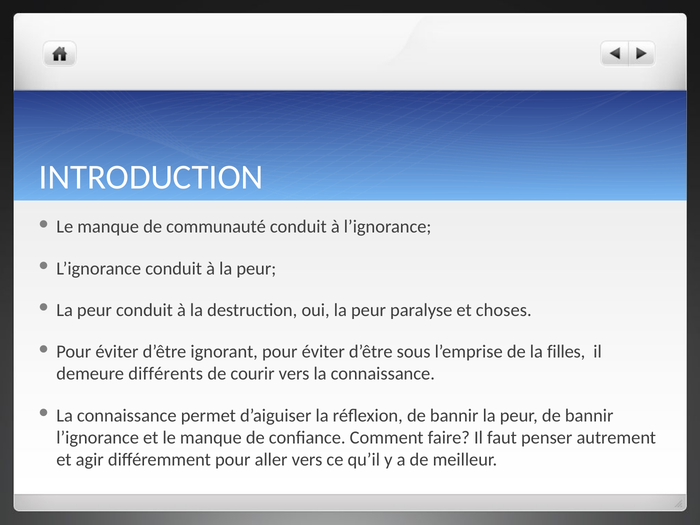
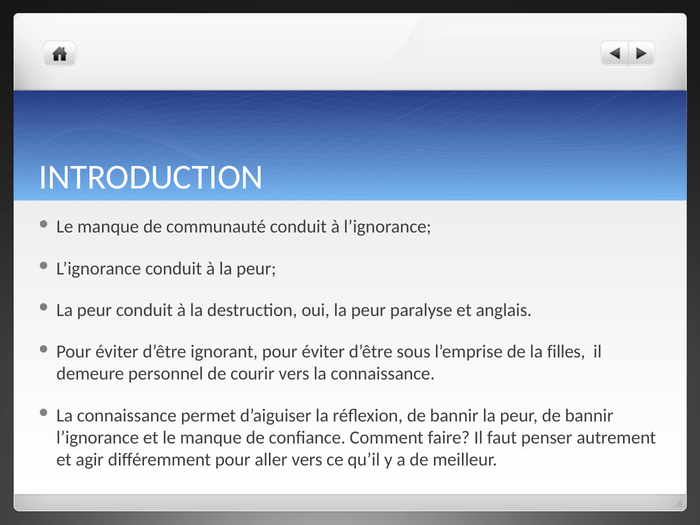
choses: choses -> anglais
différents: différents -> personnel
